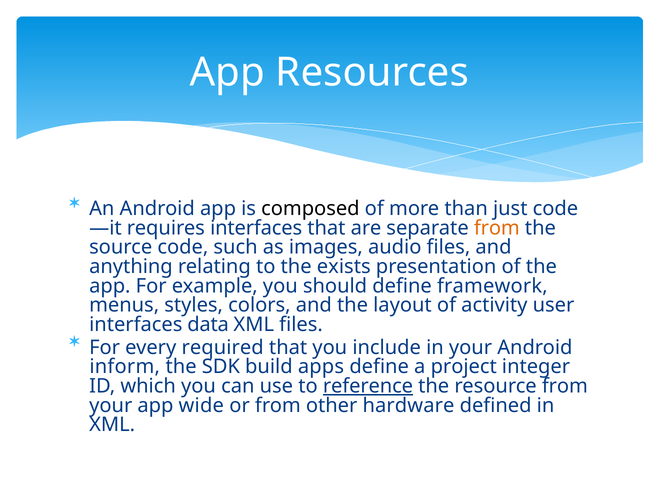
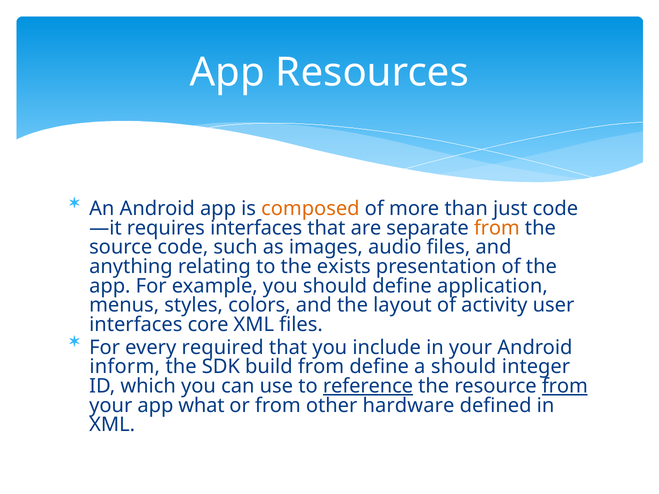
composed colour: black -> orange
framework: framework -> application
data: data -> core
build apps: apps -> from
a project: project -> should
from at (565, 386) underline: none -> present
wide: wide -> what
